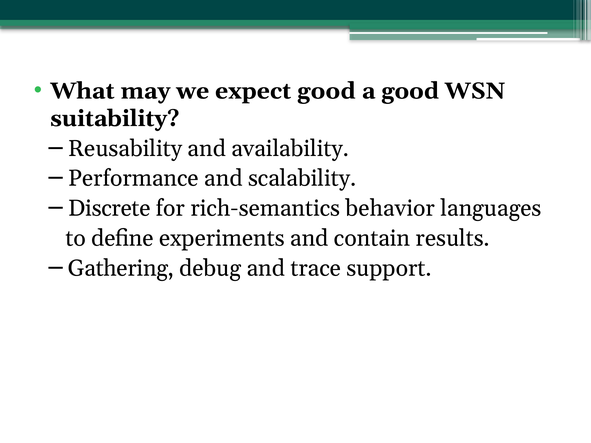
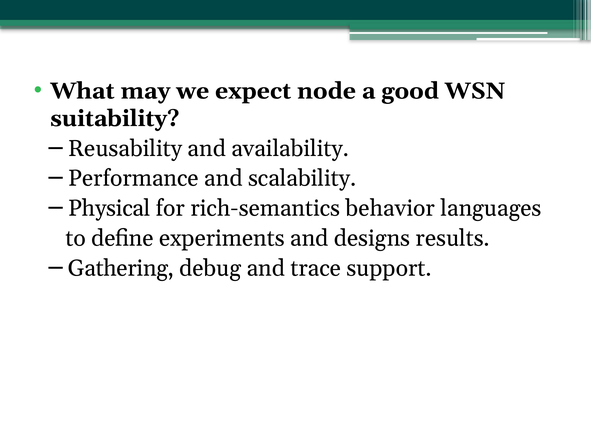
expect good: good -> node
Discrete: Discrete -> Physical
contain: contain -> designs
